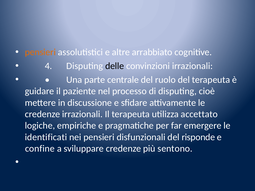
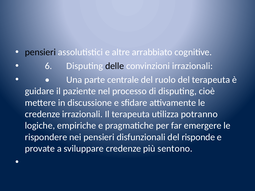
pensieri at (40, 52) colour: orange -> black
4: 4 -> 6
accettato: accettato -> potranno
identificati: identificati -> rispondere
confine: confine -> provate
